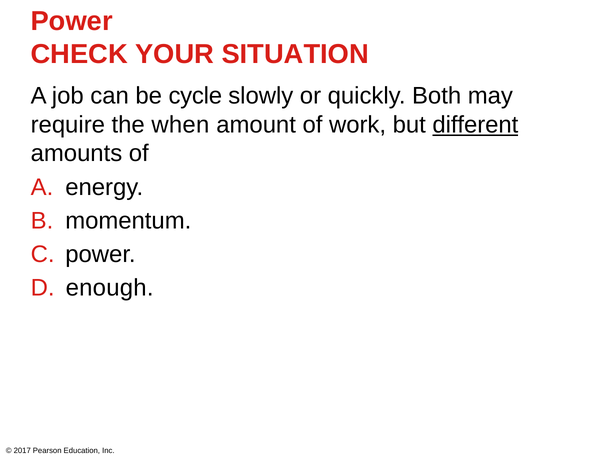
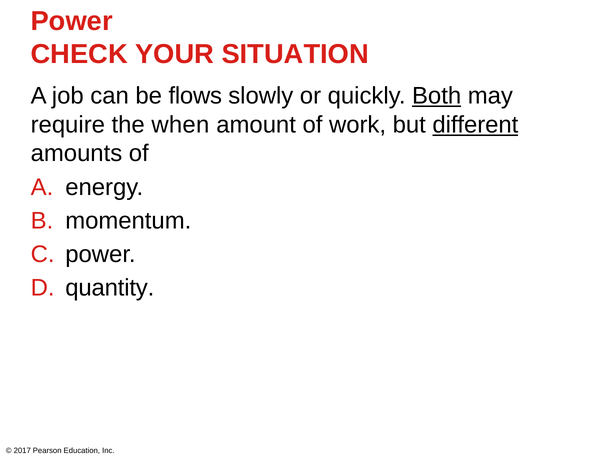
cycle: cycle -> flows
Both underline: none -> present
enough: enough -> quantity
